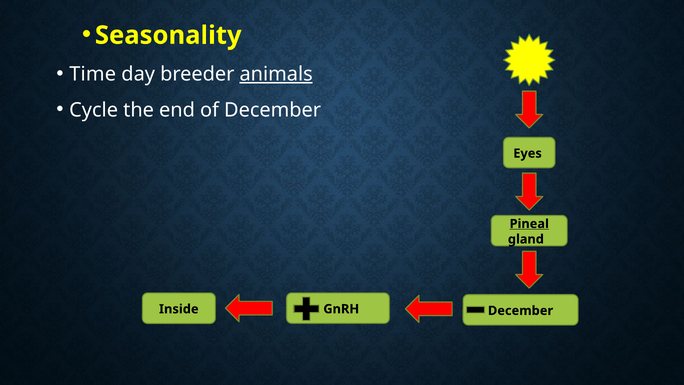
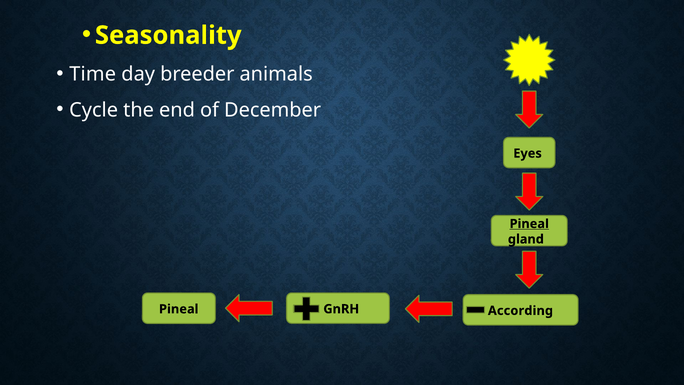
animals underline: present -> none
Inside at (179, 309): Inside -> Pineal
December at (521, 310): December -> According
